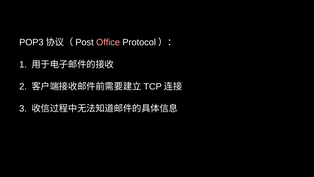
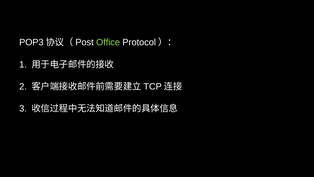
Office colour: pink -> light green
